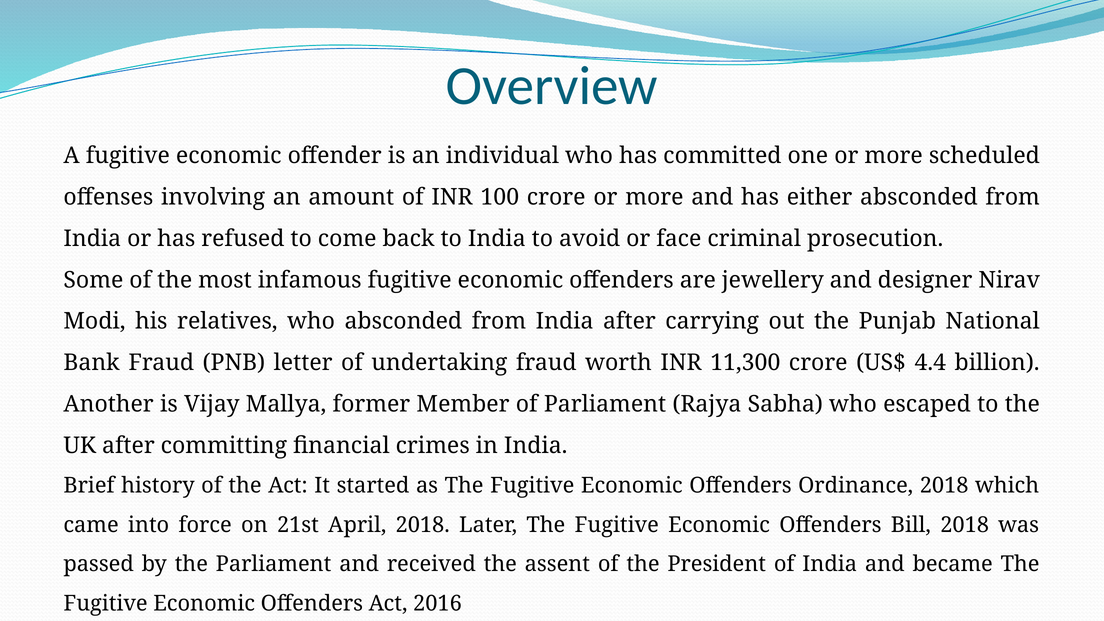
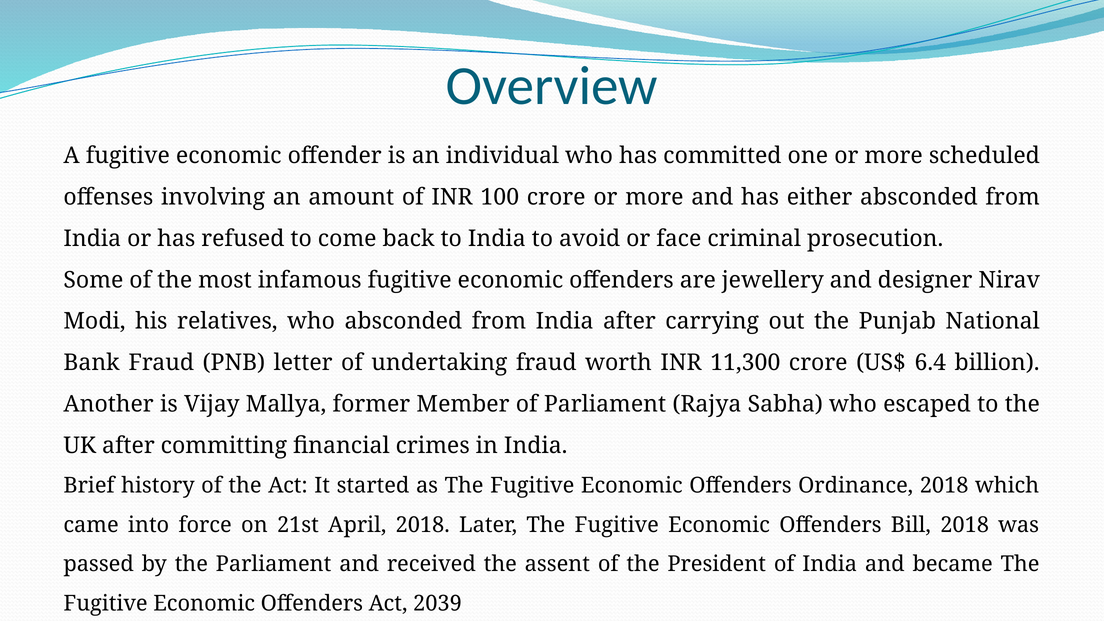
4.4: 4.4 -> 6.4
2016: 2016 -> 2039
